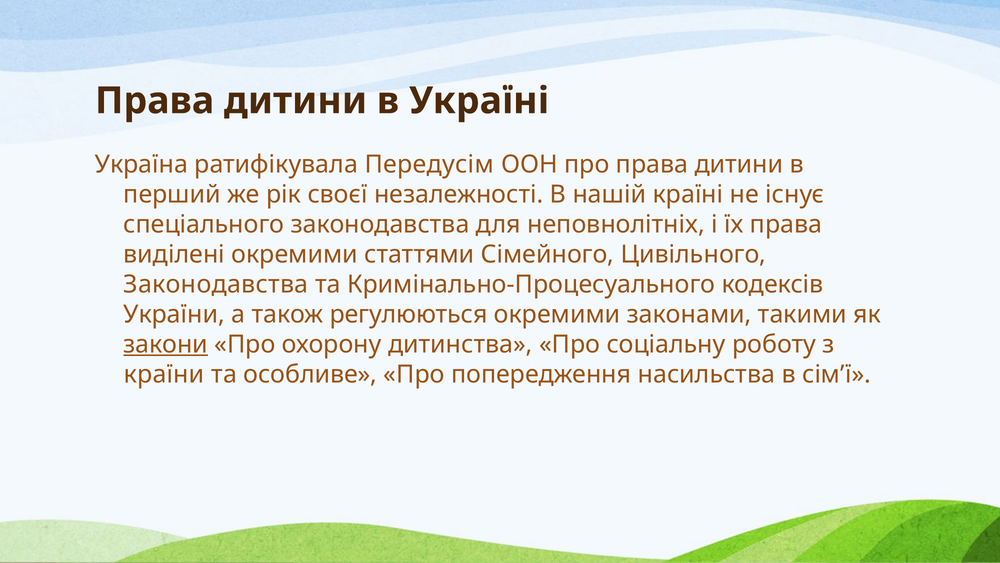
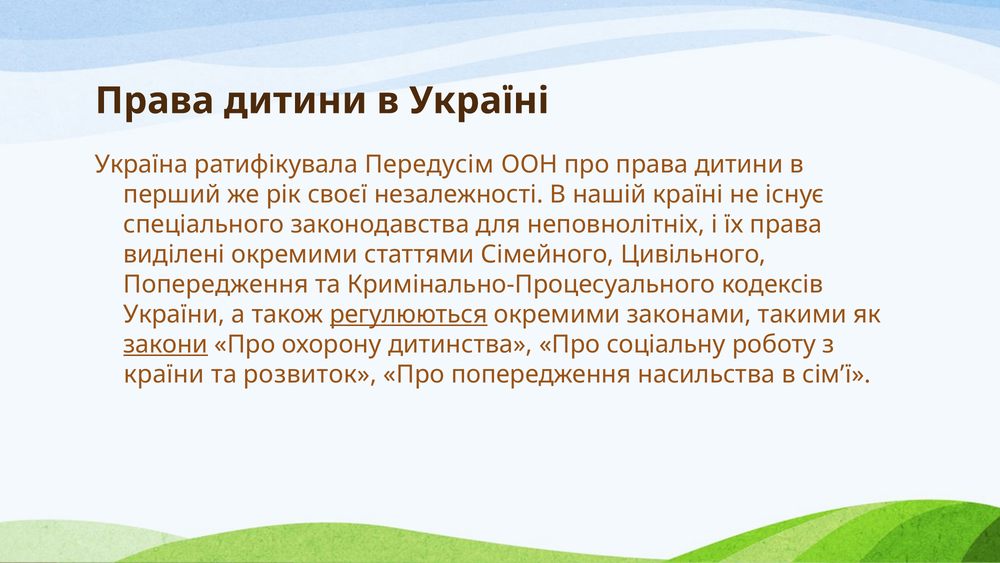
Законодавства at (216, 284): Законодавства -> Попередження
регулюються underline: none -> present
особливе: особливе -> розвиток
